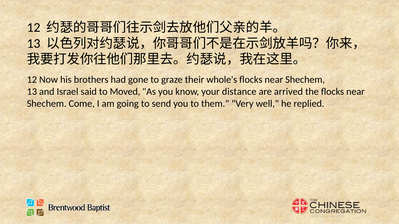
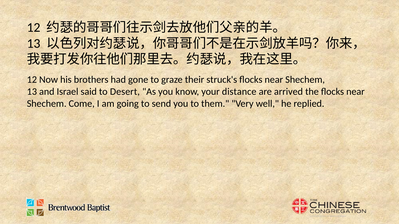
whole's: whole's -> struck's
Moved: Moved -> Desert
